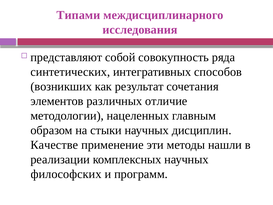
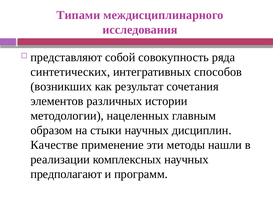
отличие: отличие -> истории
философских: философских -> предполагают
